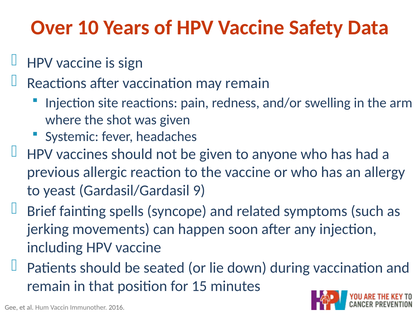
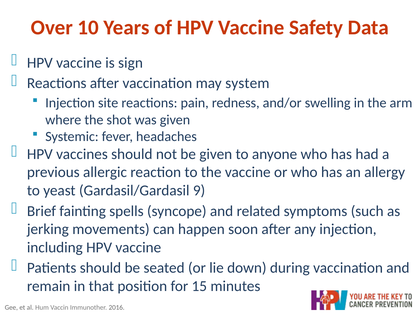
may remain: remain -> system
